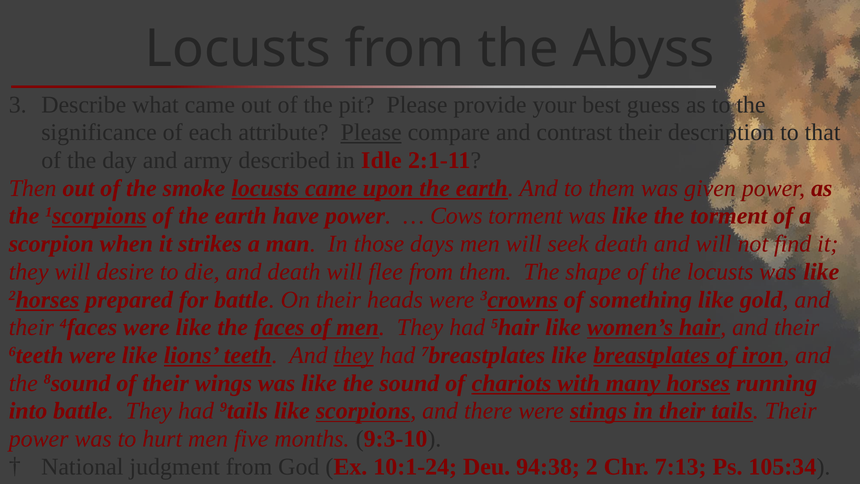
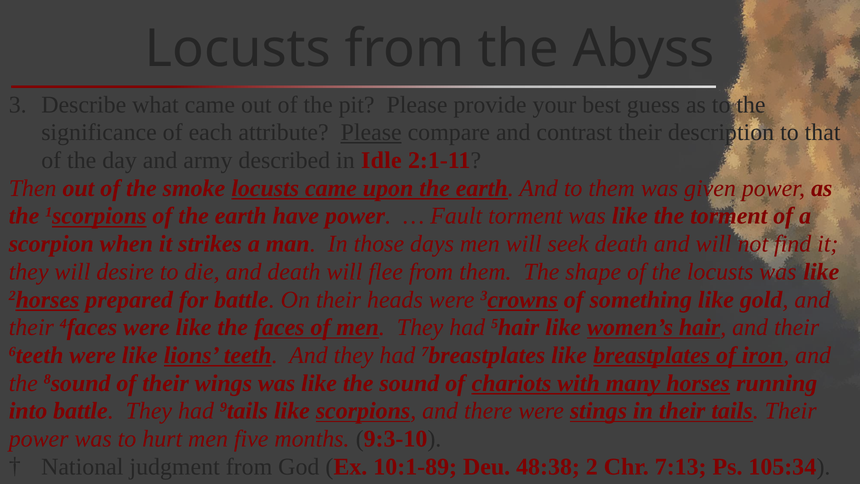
Cows: Cows -> Fault
they at (354, 355) underline: present -> none
10:1-24: 10:1-24 -> 10:1-89
94:38: 94:38 -> 48:38
